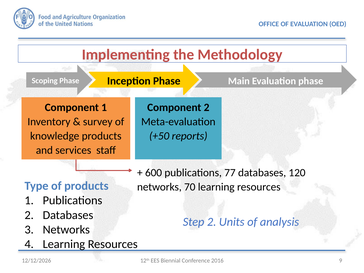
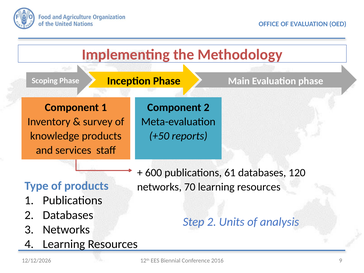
77: 77 -> 61
